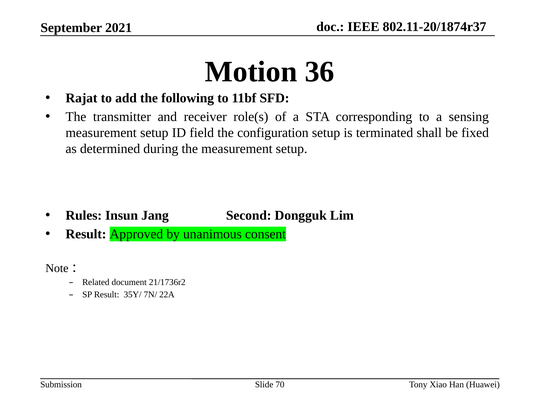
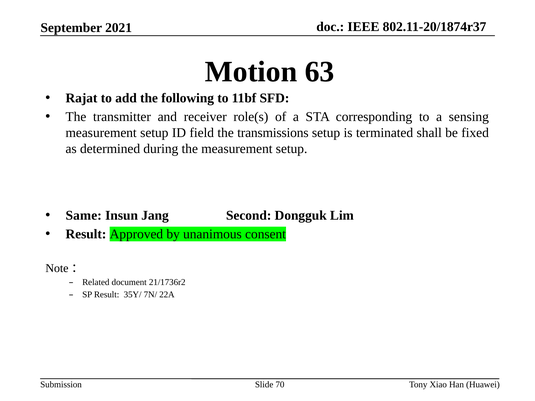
36: 36 -> 63
configuration: configuration -> transmissions
Rules: Rules -> Same
